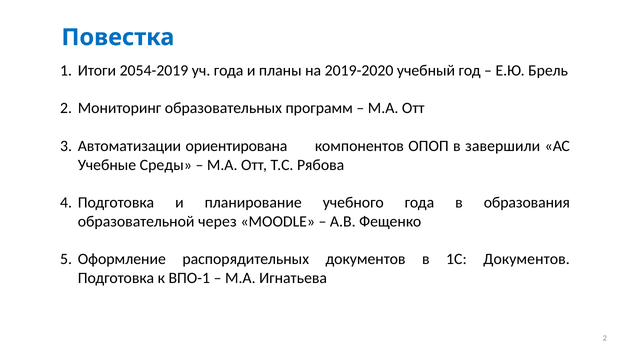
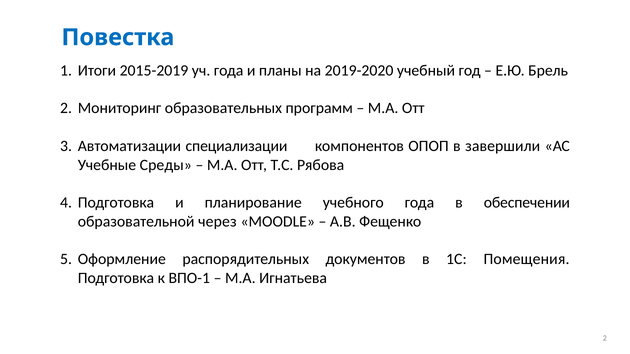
2054-2019: 2054-2019 -> 2015-2019
ориентирована: ориентирована -> специализации
образования: образования -> обеспечении
1С Документов: Документов -> Помещения
